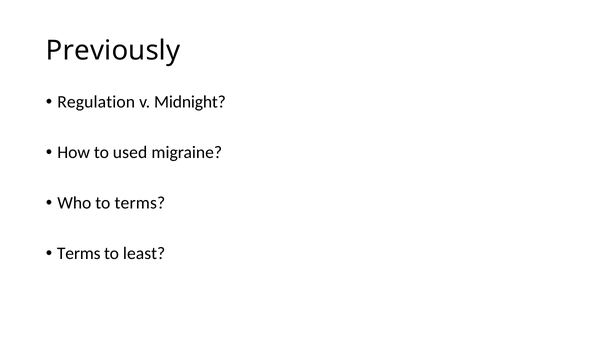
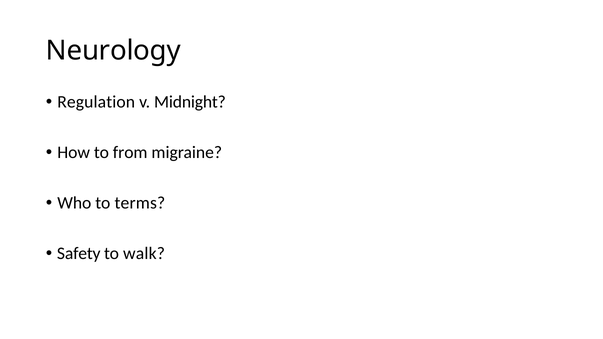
Previously: Previously -> Neurology
used: used -> from
Terms at (79, 254): Terms -> Safety
least: least -> walk
